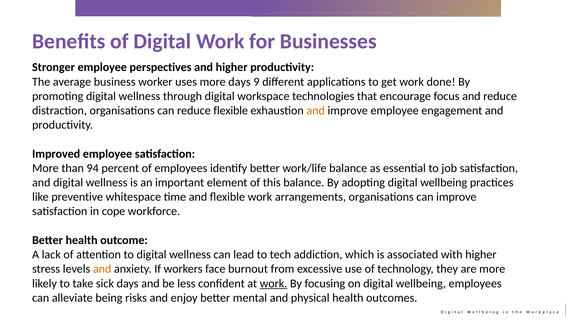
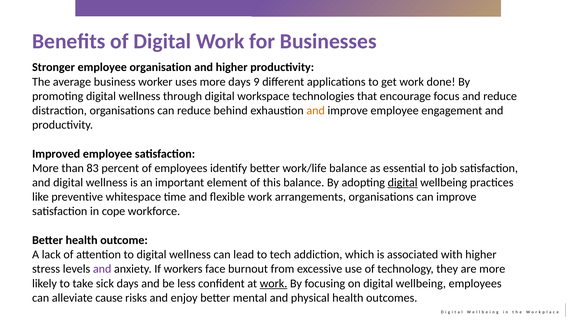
perspectives: perspectives -> organisation
reduce flexible: flexible -> behind
94: 94 -> 83
digital at (403, 183) underline: none -> present
and at (102, 269) colour: orange -> purple
being: being -> cause
